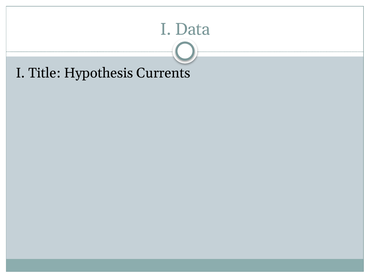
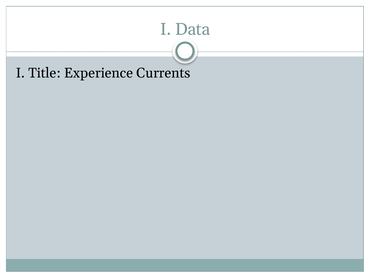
Hypothesis: Hypothesis -> Experience
